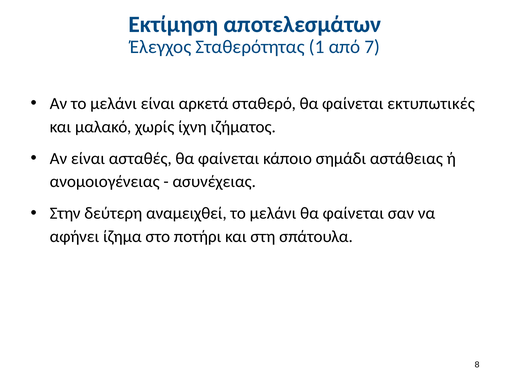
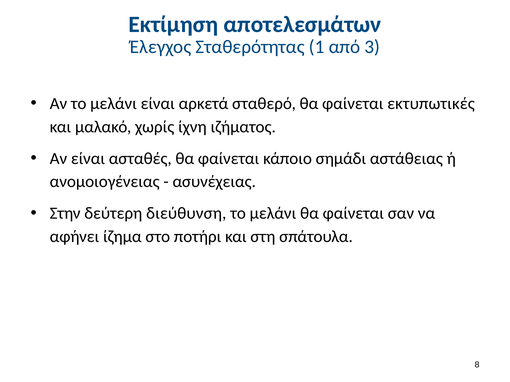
7: 7 -> 3
αναμειχθεί: αναμειχθεί -> διεύθυνση
